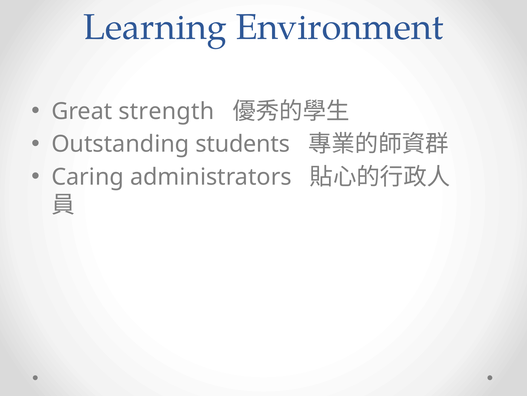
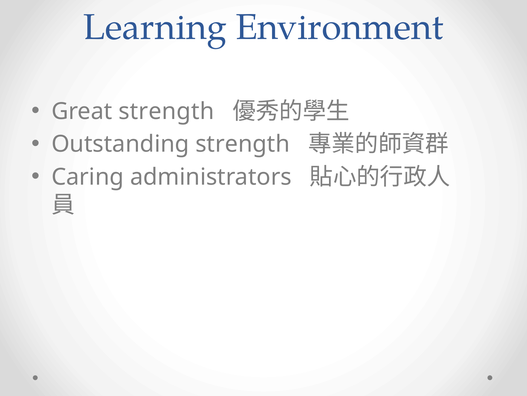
Outstanding students: students -> strength
